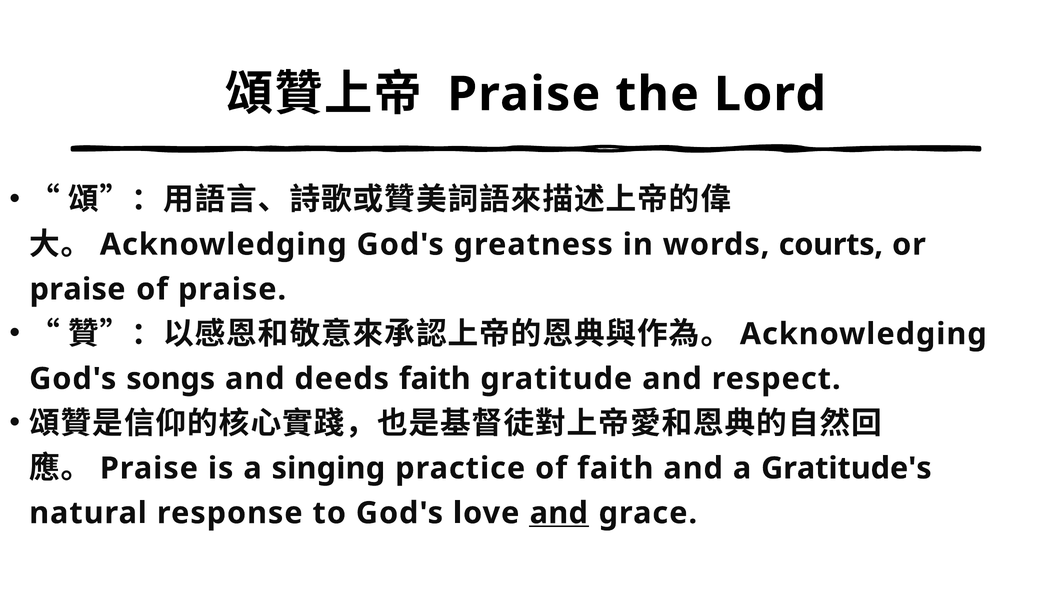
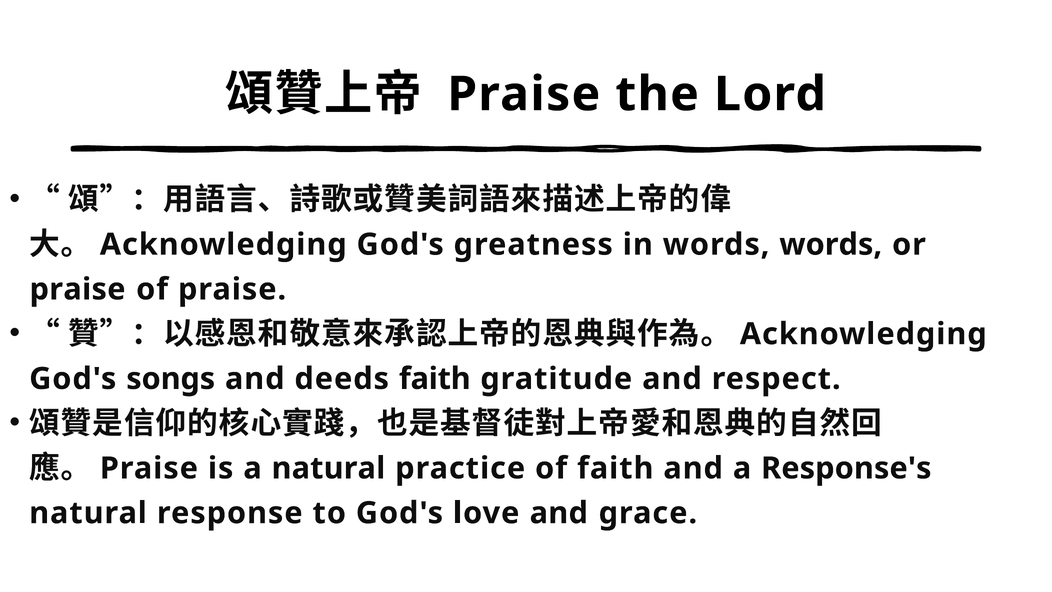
words courts: courts -> words
a singing: singing -> natural
Gratitude's: Gratitude's -> Response's
and at (559, 513) underline: present -> none
